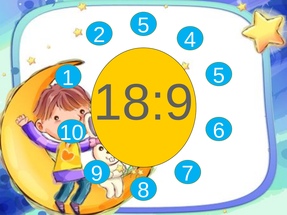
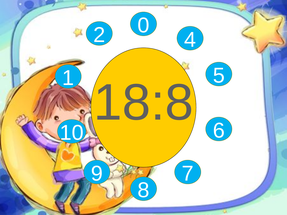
2 5: 5 -> 0
18:9: 18:9 -> 18:8
